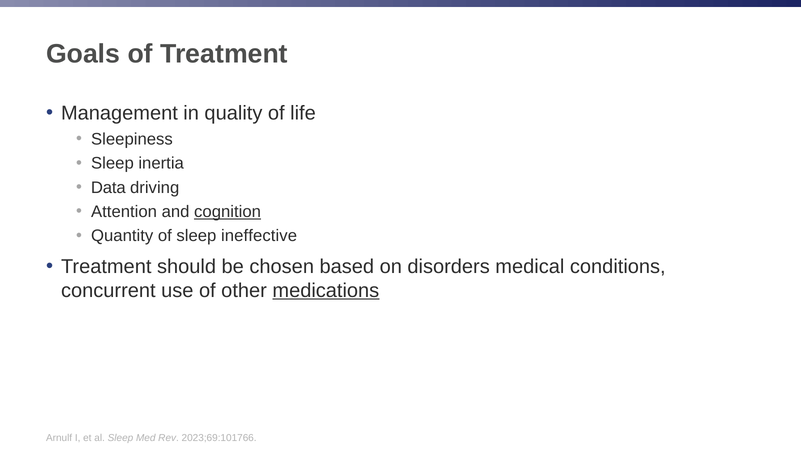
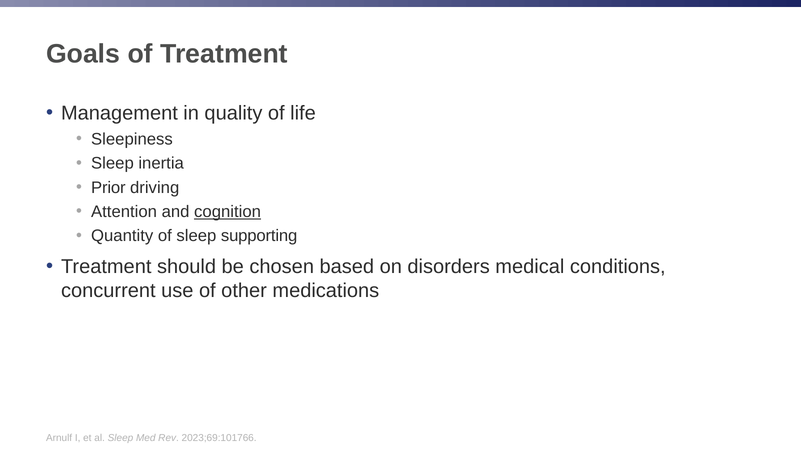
Data: Data -> Prior
ineffective: ineffective -> supporting
medications underline: present -> none
